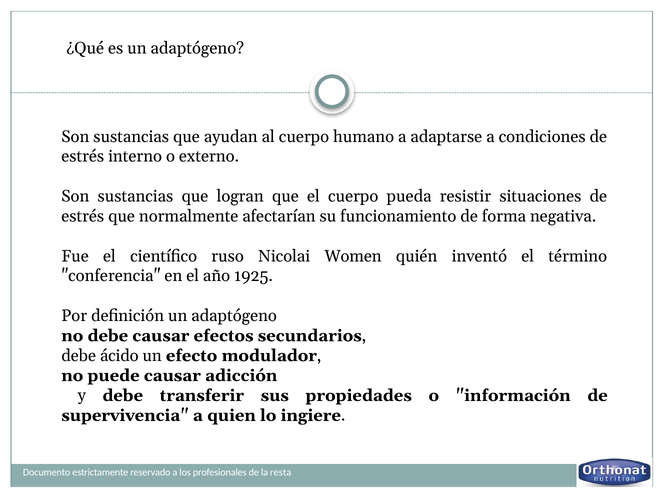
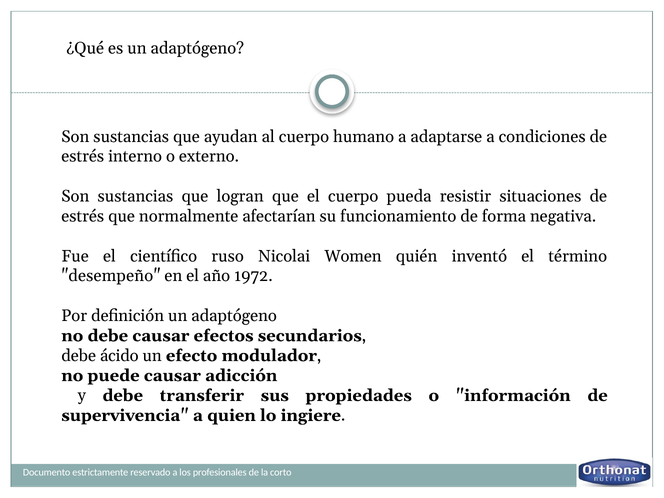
conferencia: conferencia -> desempeño
1925: 1925 -> 1972
resta: resta -> corto
